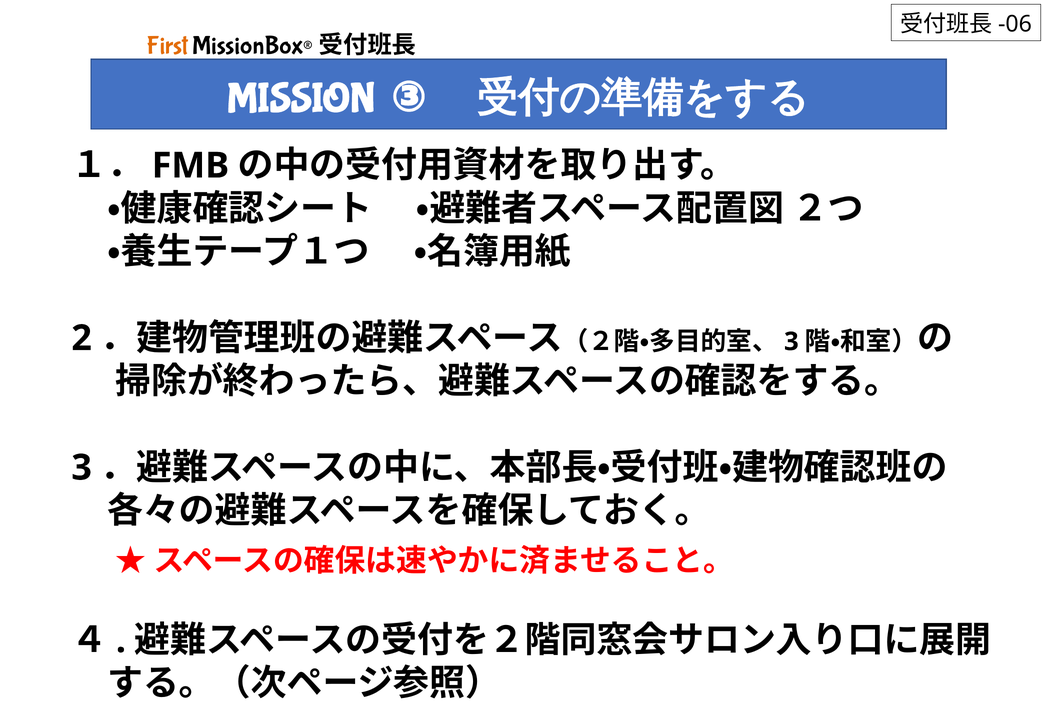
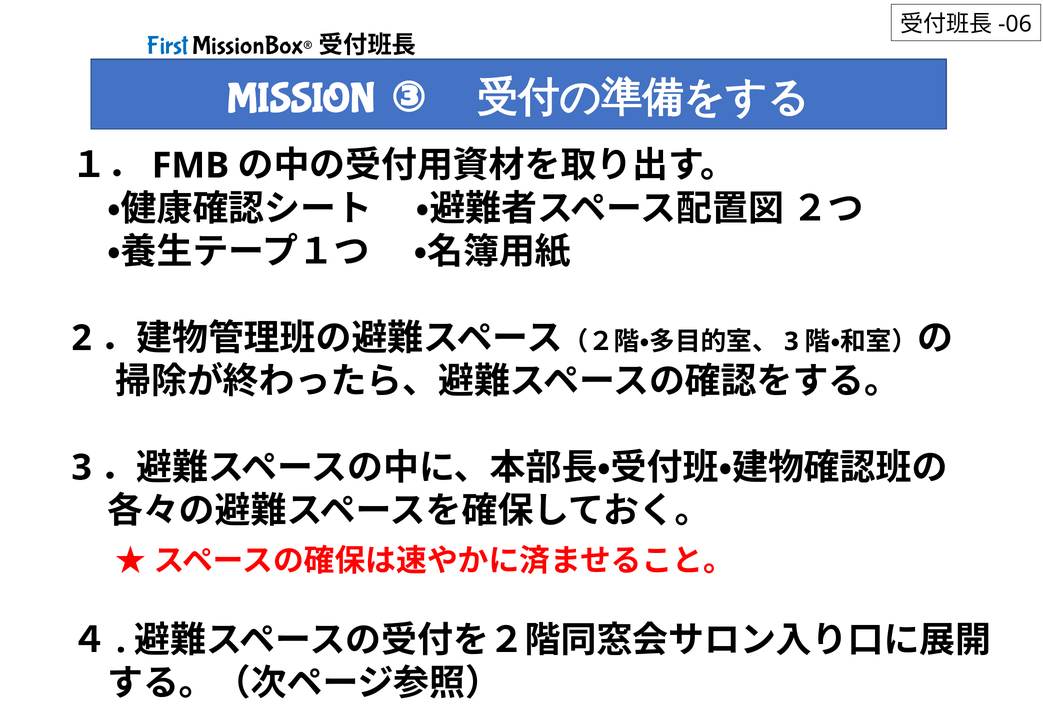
First colour: orange -> blue
